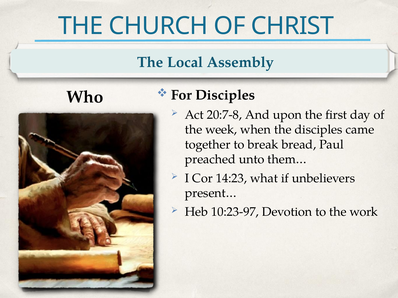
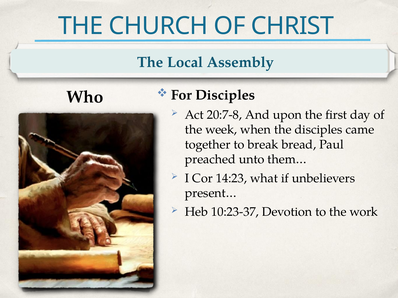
10:23-97: 10:23-97 -> 10:23-37
